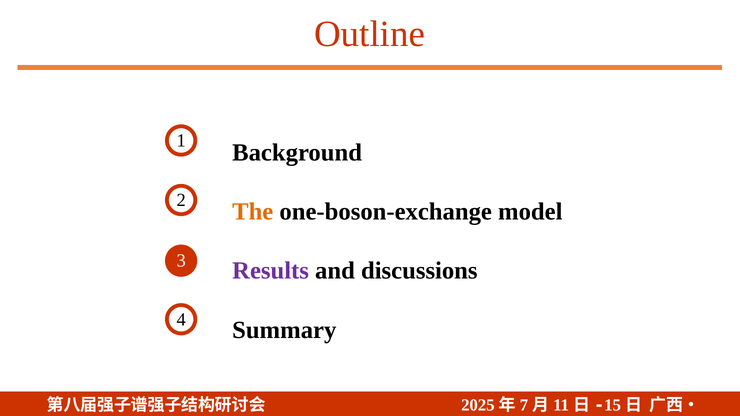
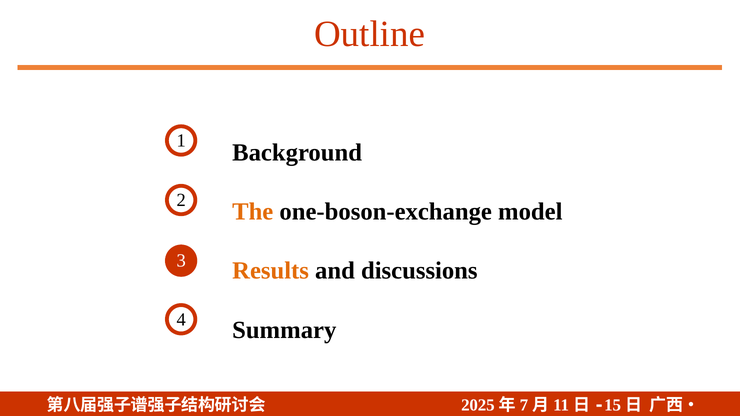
Results colour: purple -> orange
